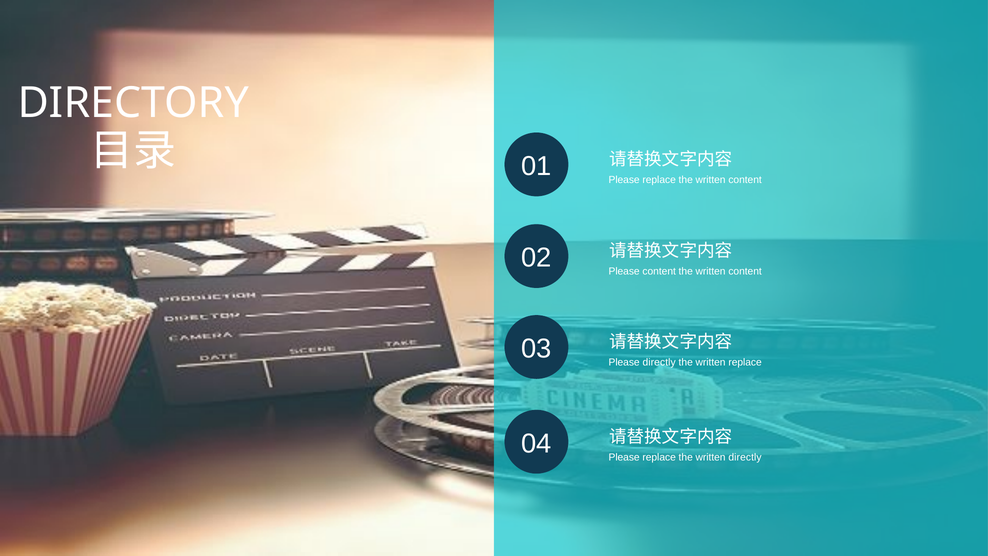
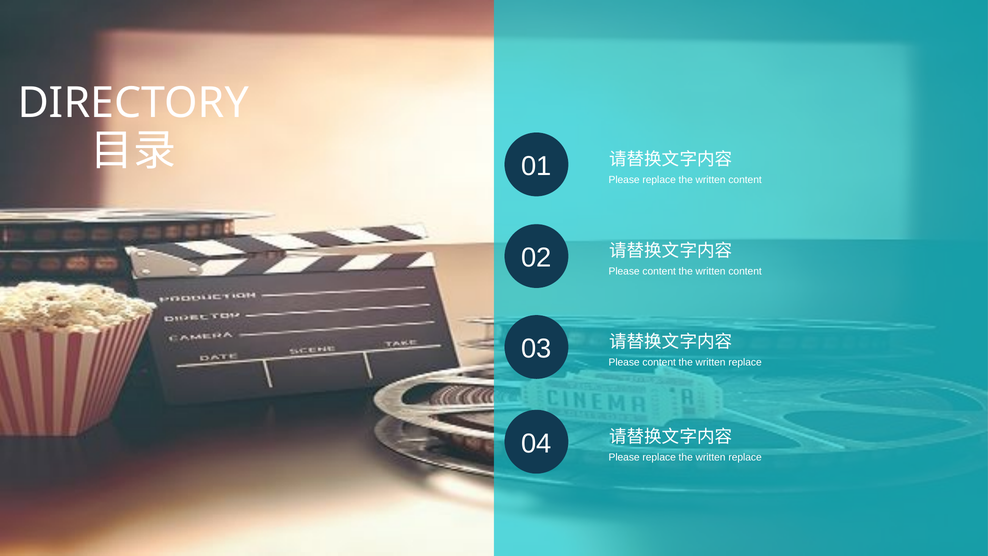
03 Please directly: directly -> content
replace the written directly: directly -> replace
